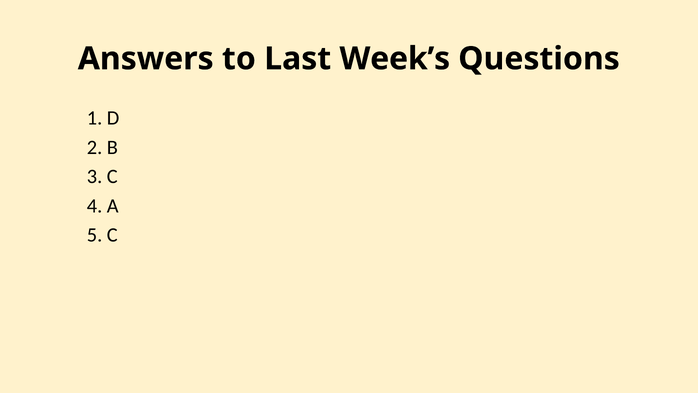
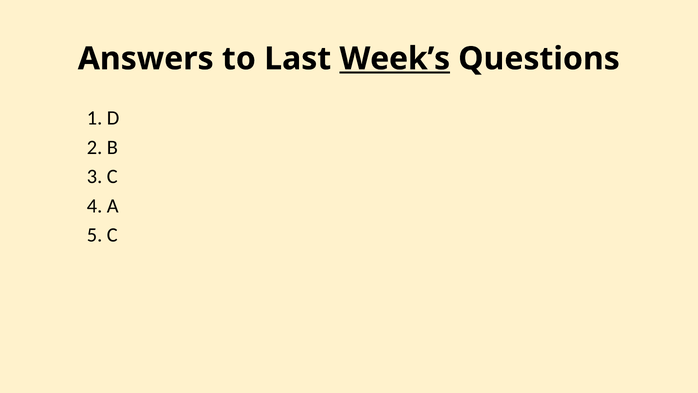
Week’s underline: none -> present
